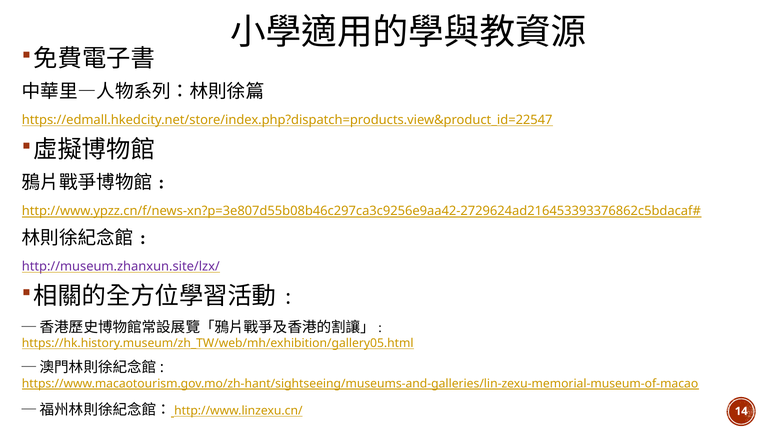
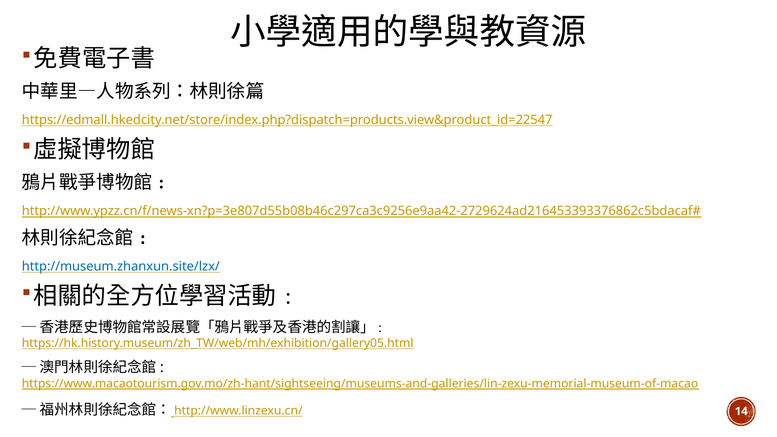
http://museum.zhanxun.site/lzx/ colour: purple -> blue
